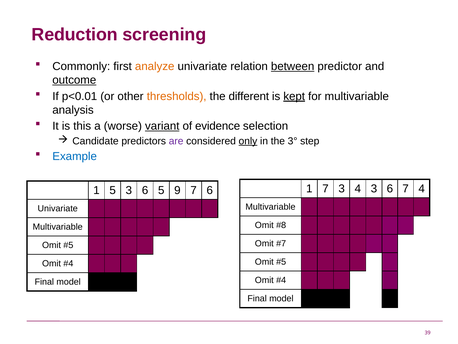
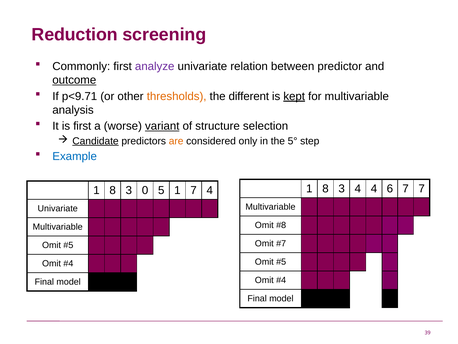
analyze colour: orange -> purple
between underline: present -> none
p<0.01: p<0.01 -> p<9.71
is this: this -> first
evidence: evidence -> structure
Candidate underline: none -> present
are colour: purple -> orange
only underline: present -> none
3°: 3° -> 5°
7 at (325, 188): 7 -> 8
4 3: 3 -> 4
7 4: 4 -> 7
5 at (113, 190): 5 -> 8
6 at (145, 190): 6 -> 0
5 9: 9 -> 1
7 6: 6 -> 4
